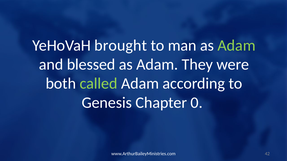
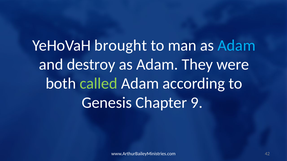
Adam at (237, 46) colour: light green -> light blue
blessed: blessed -> destroy
0: 0 -> 9
